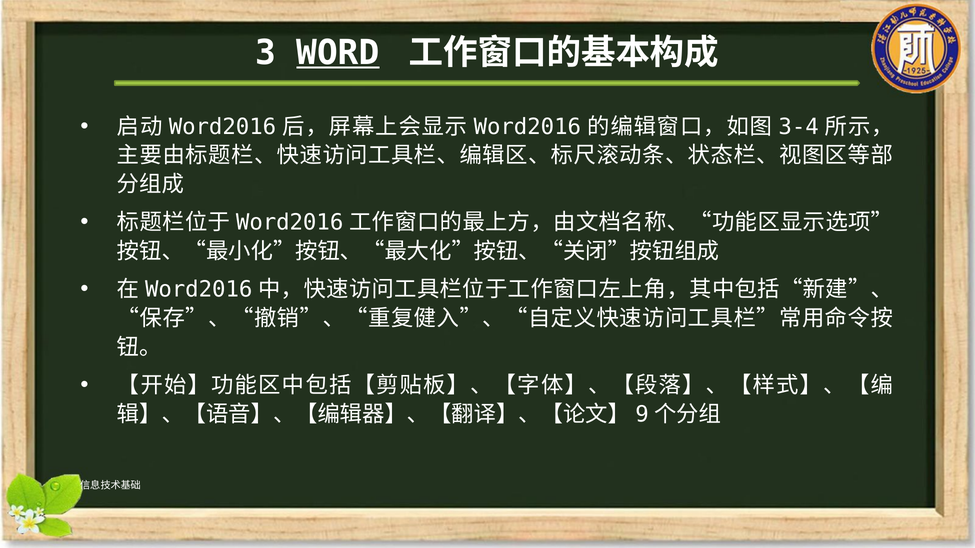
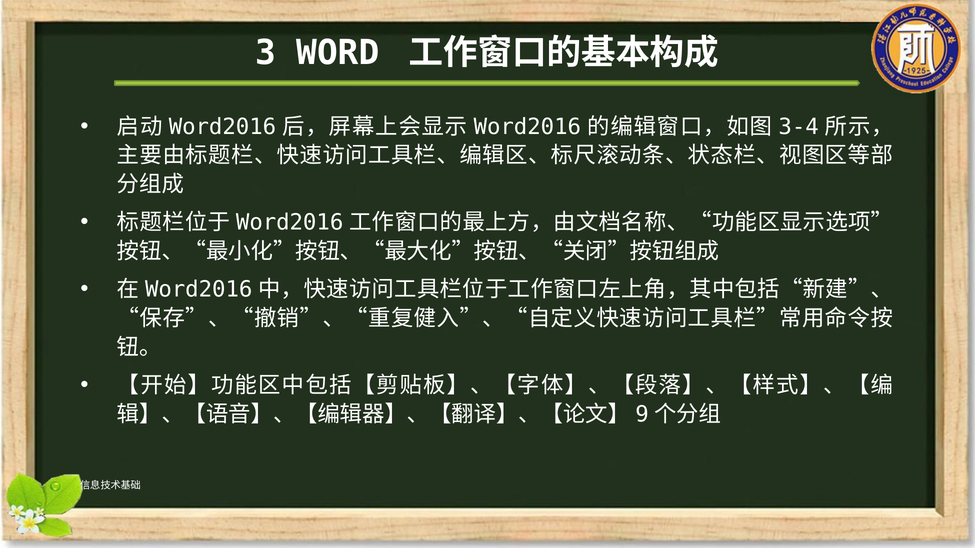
WORD underline: present -> none
